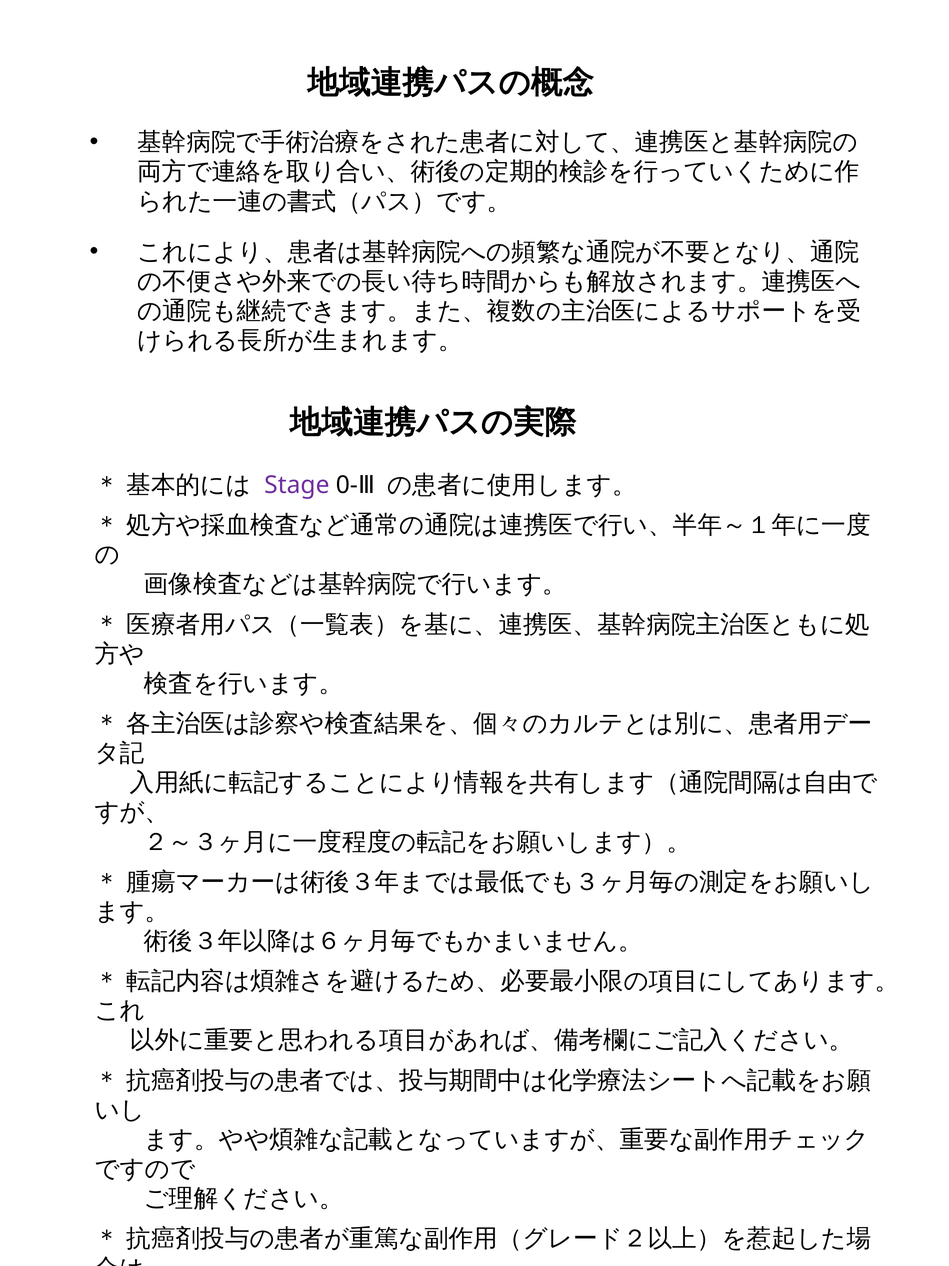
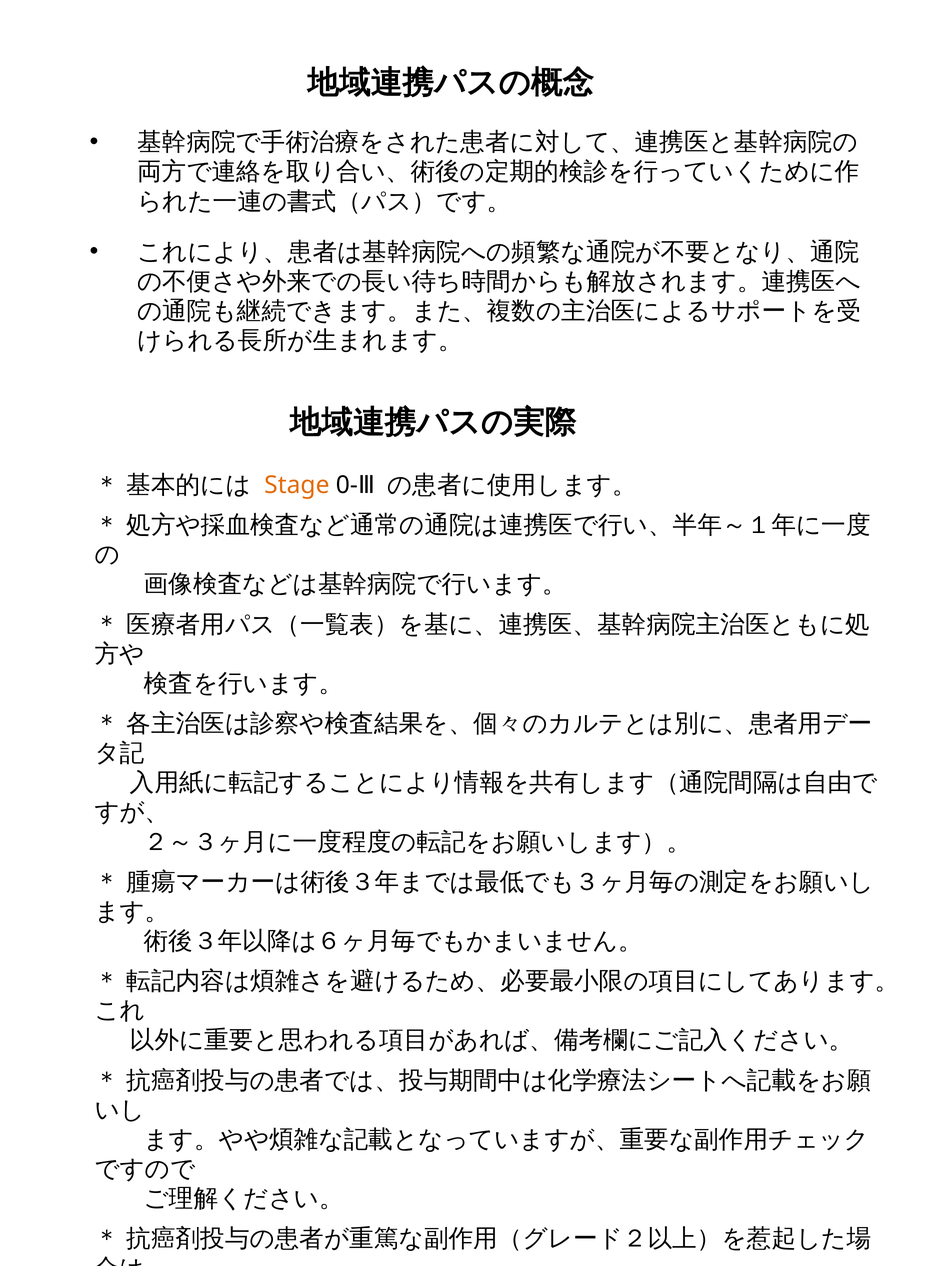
Stage colour: purple -> orange
